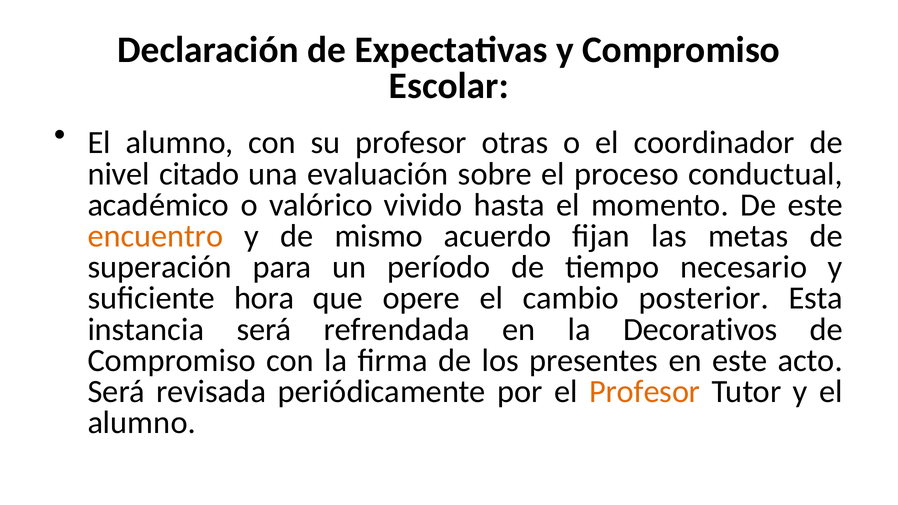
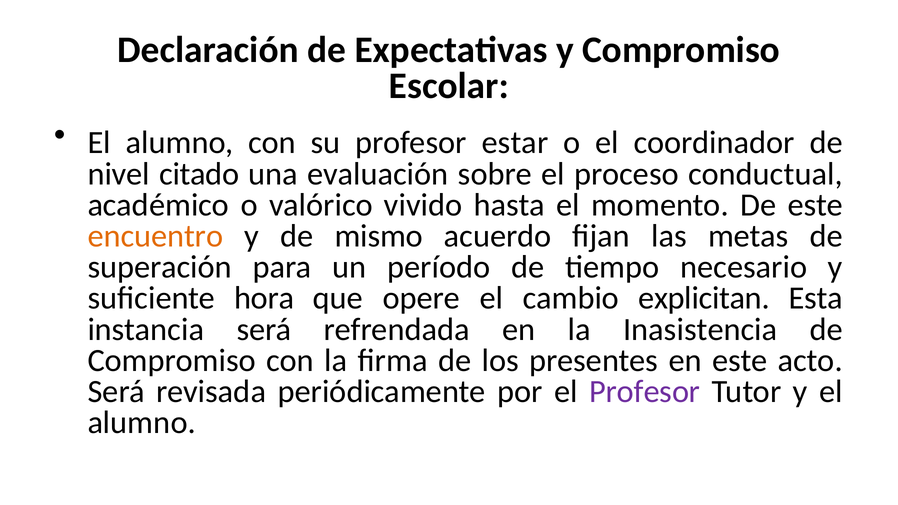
otras: otras -> estar
posterior: posterior -> explicitan
Decorativos: Decorativos -> Inasistencia
Profesor at (645, 392) colour: orange -> purple
